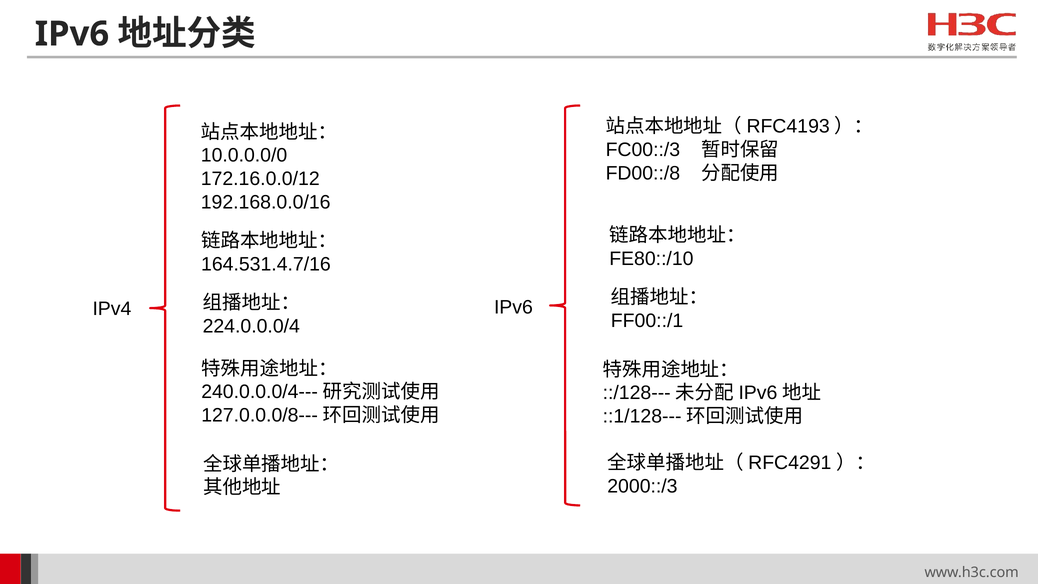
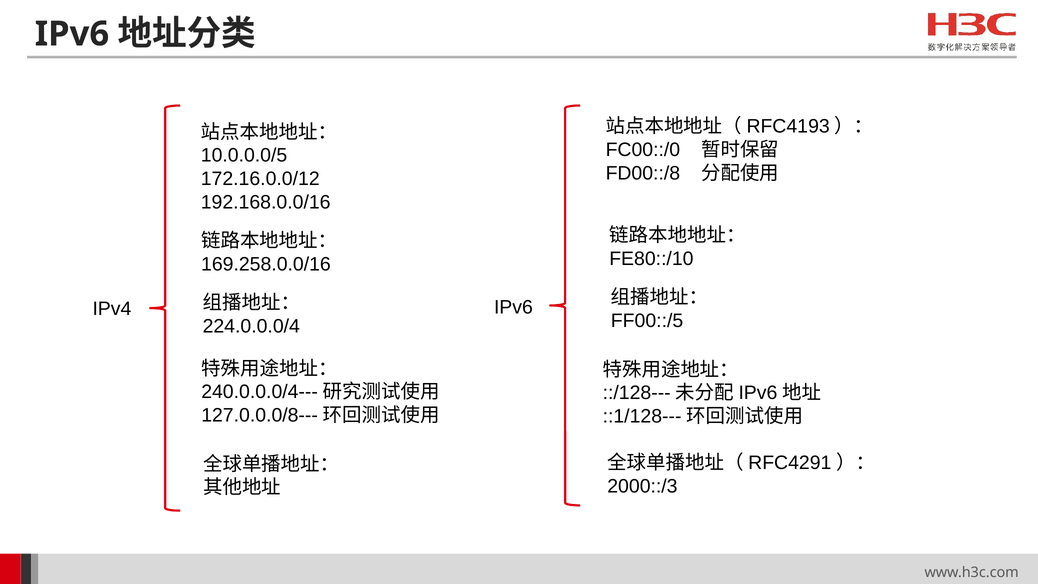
FC00::/3: FC00::/3 -> FC00::/0
10.0.0.0/0: 10.0.0.0/0 -> 10.0.0.0/5
164.531.4.7/16: 164.531.4.7/16 -> 169.258.0.0/16
FF00::/1: FF00::/1 -> FF00::/5
